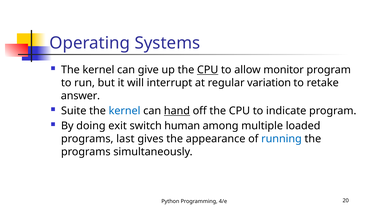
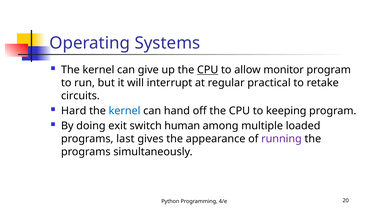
variation: variation -> practical
answer: answer -> circuits
Suite: Suite -> Hard
hand underline: present -> none
indicate: indicate -> keeping
running colour: blue -> purple
